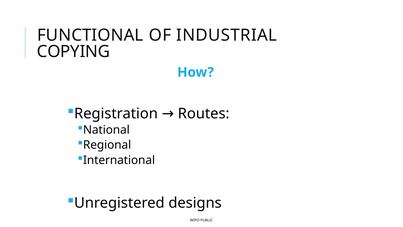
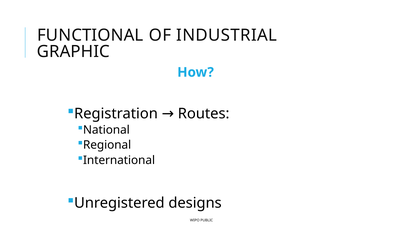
COPYING: COPYING -> GRAPHIC
